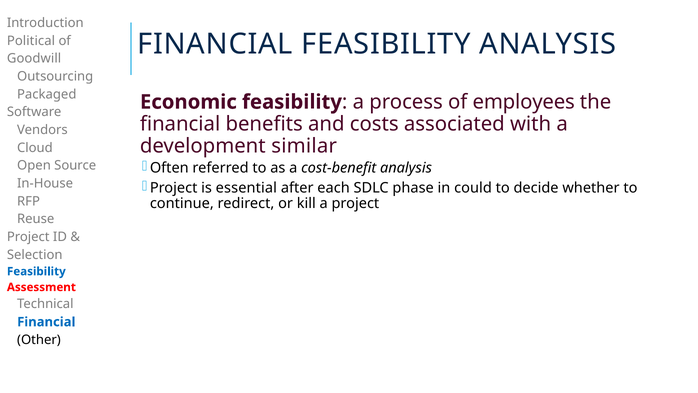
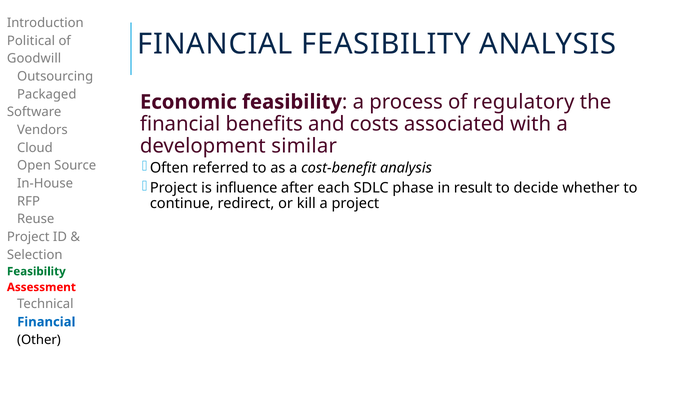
employees: employees -> regulatory
essential: essential -> influence
could: could -> result
Feasibility at (36, 271) colour: blue -> green
